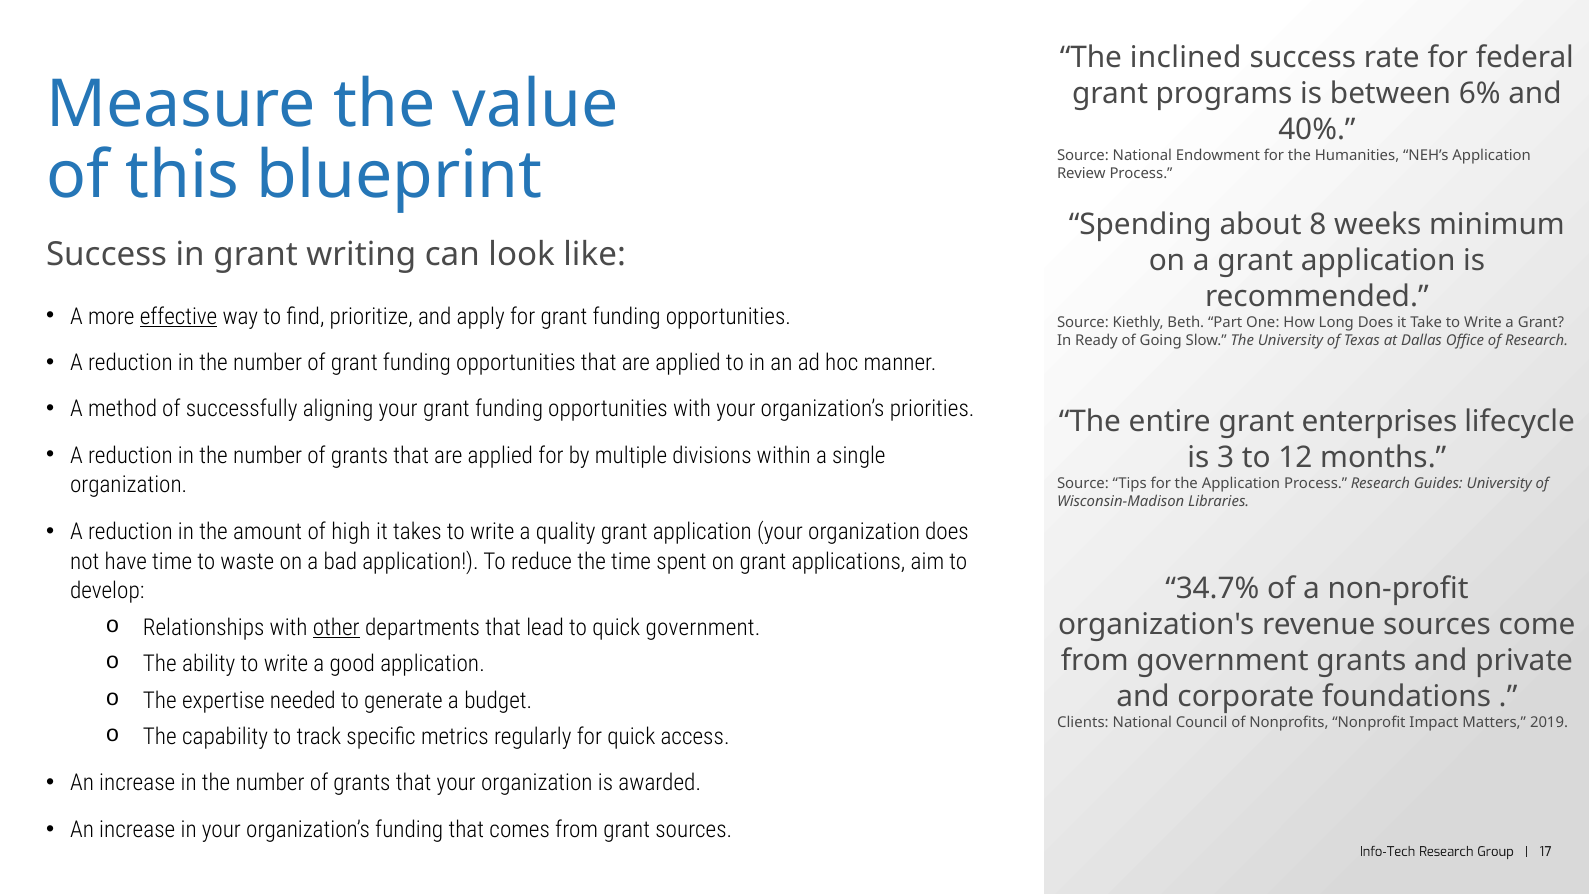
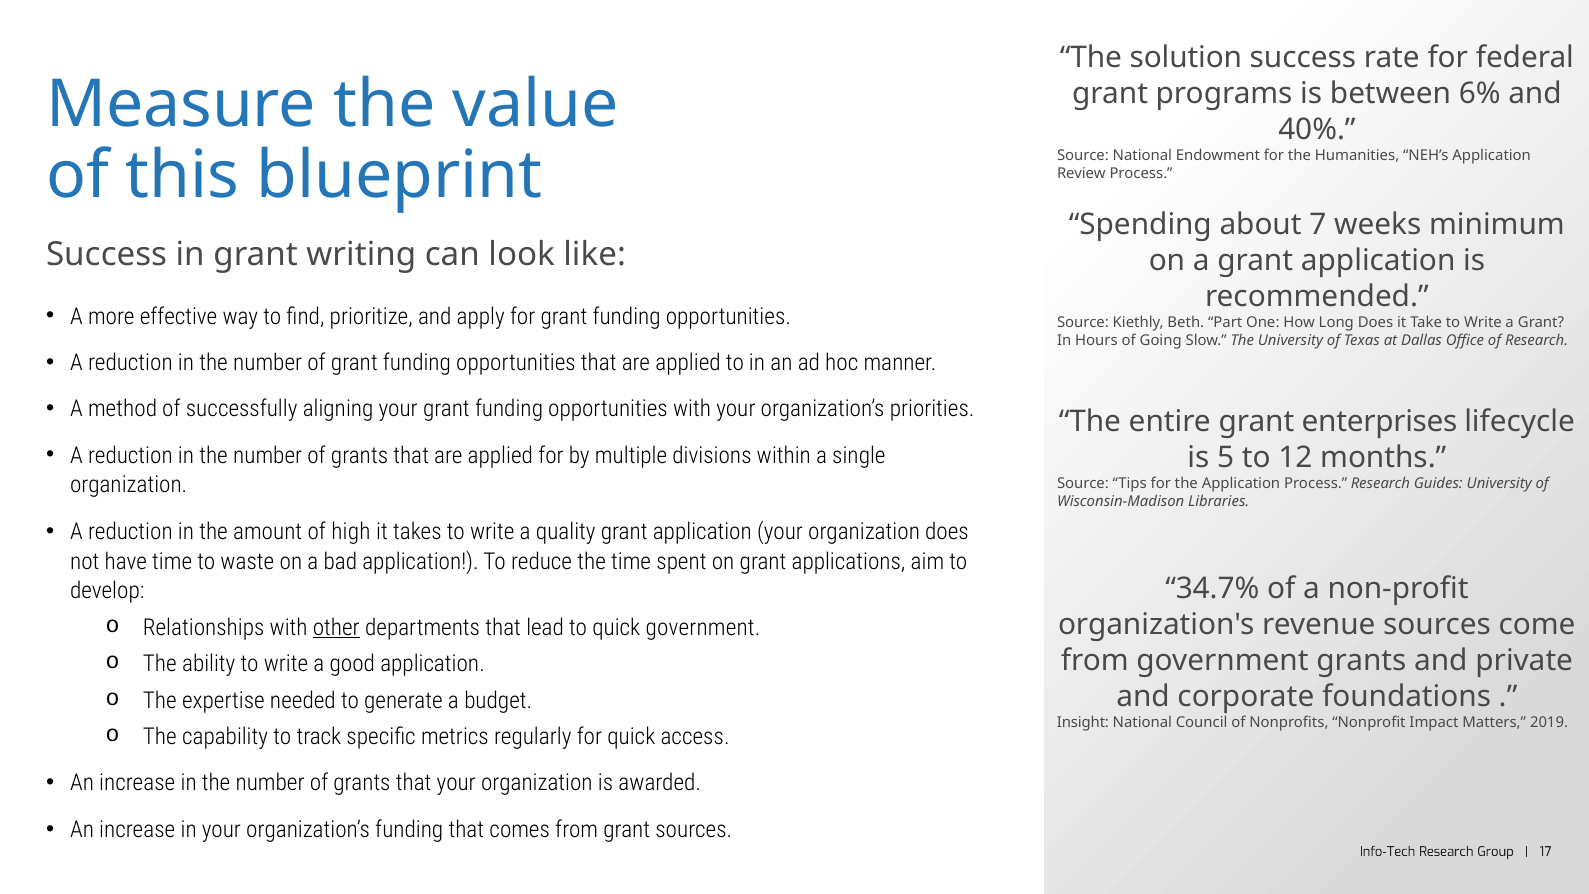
inclined: inclined -> solution
8: 8 -> 7
effective underline: present -> none
Ready: Ready -> Hours
3: 3 -> 5
Clients: Clients -> Insight
